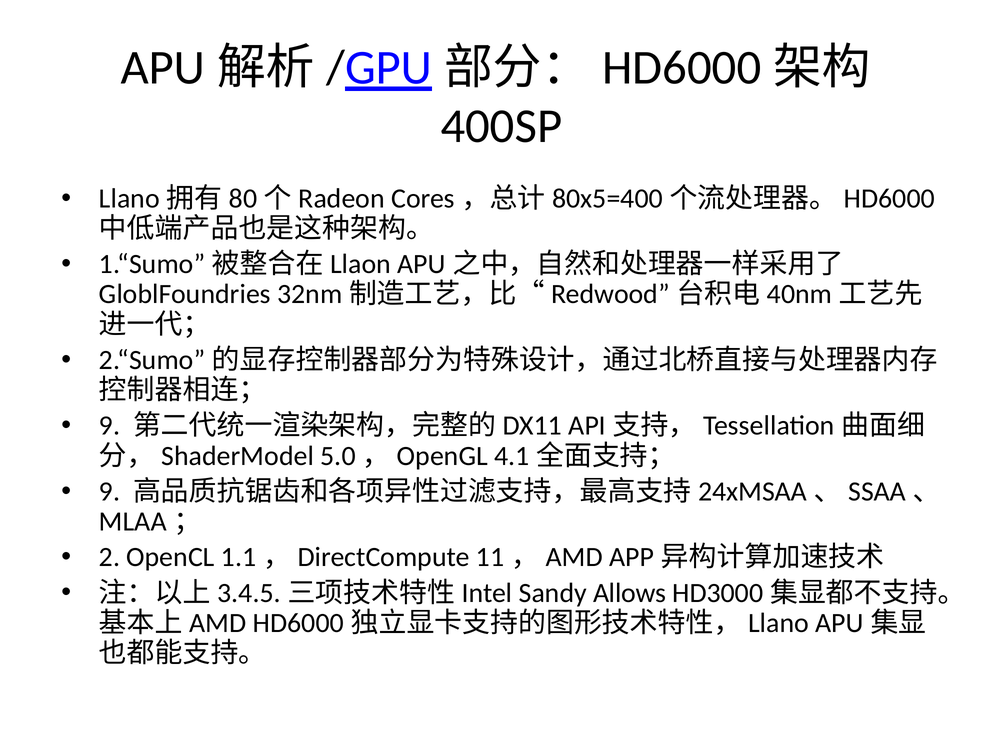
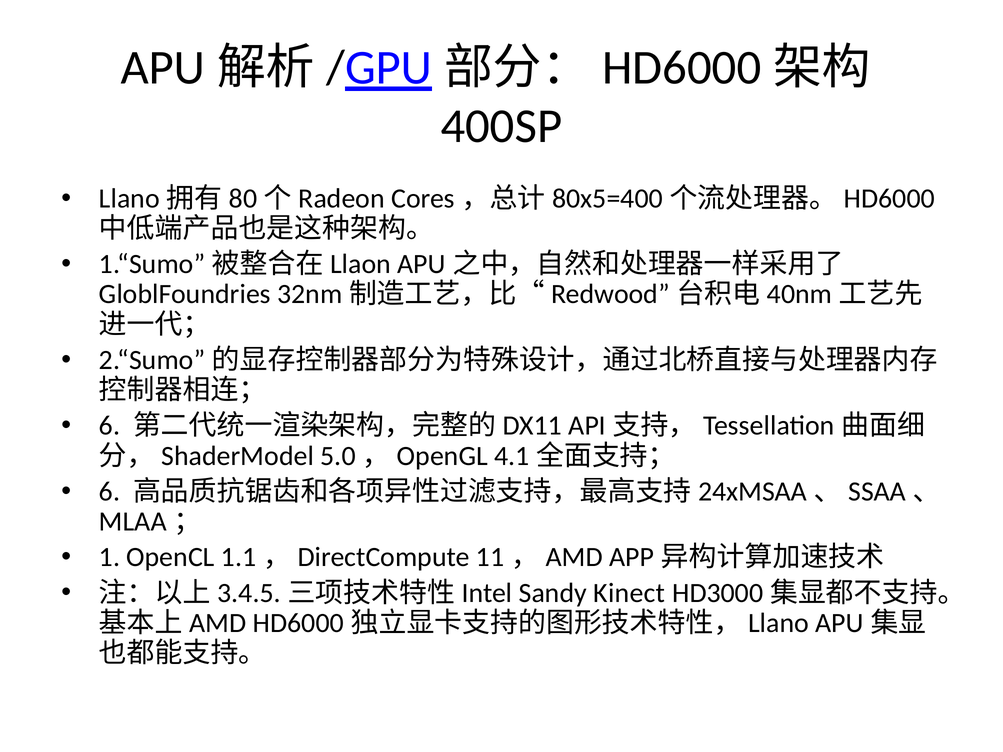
9 at (110, 426): 9 -> 6
9 at (110, 492): 9 -> 6
2: 2 -> 1
Allows: Allows -> Kinect
